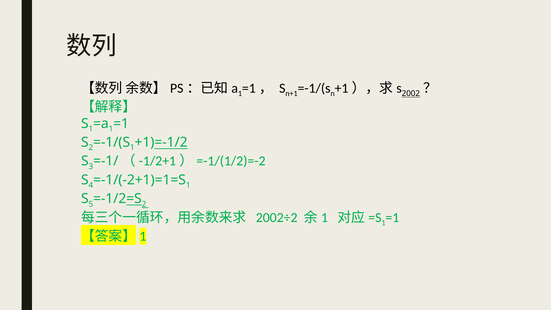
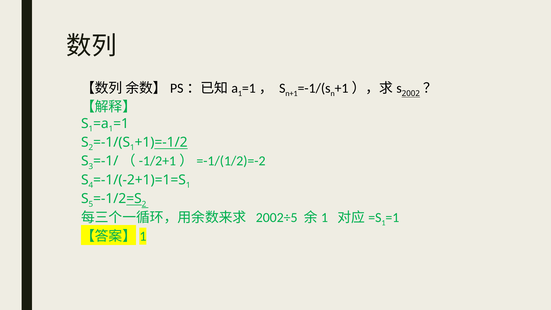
2002÷2: 2002÷2 -> 2002÷5
